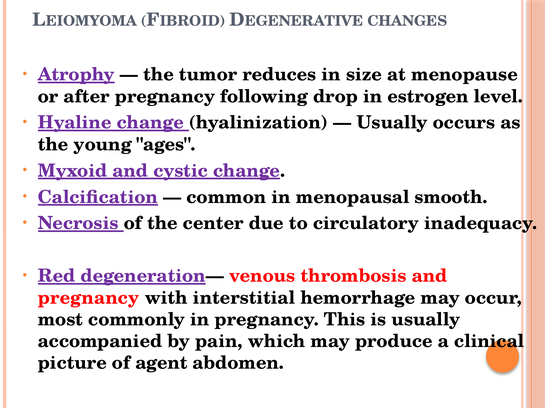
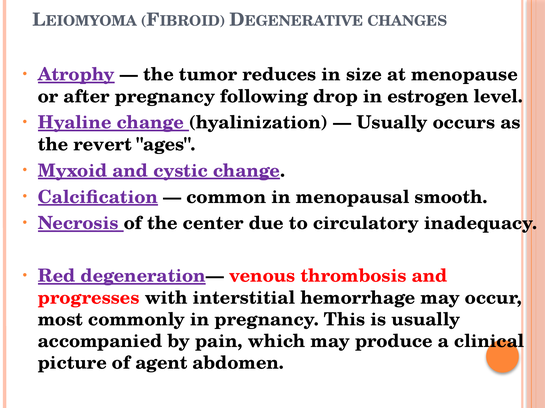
young: young -> revert
pregnancy at (89, 298): pregnancy -> progresses
